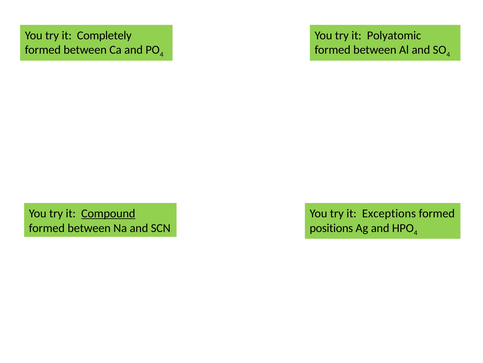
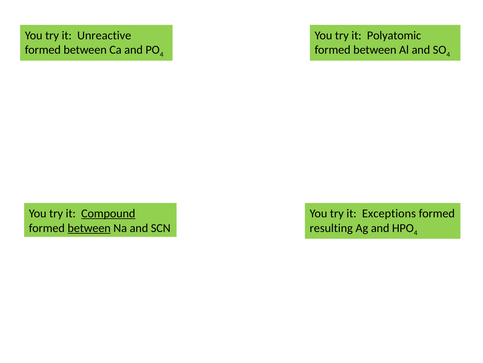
Completely: Completely -> Unreactive
between at (89, 228) underline: none -> present
positions: positions -> resulting
